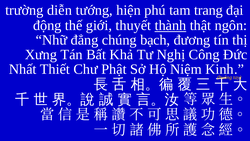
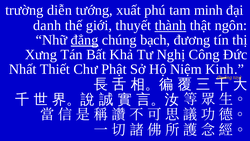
hiện: hiện -> xuất
trang: trang -> minh
động: động -> danh
đẳng underline: none -> present
